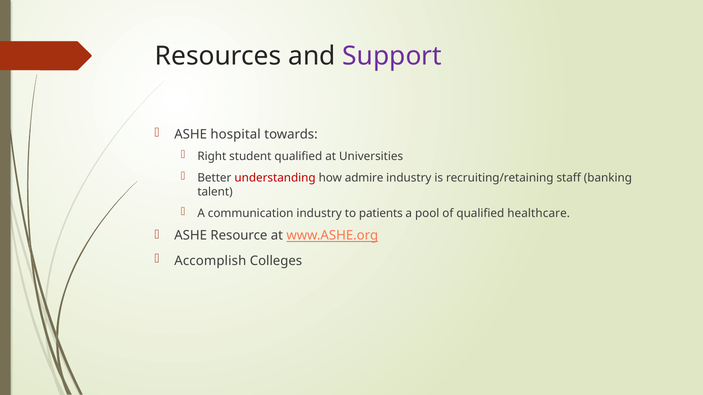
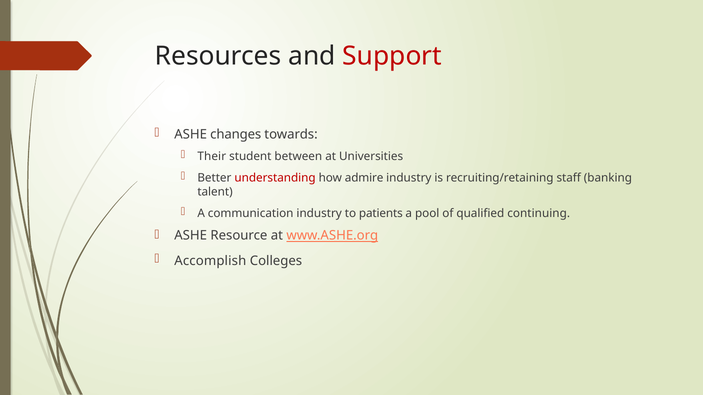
Support colour: purple -> red
hospital: hospital -> changes
Right: Right -> Their
student qualified: qualified -> between
healthcare: healthcare -> continuing
